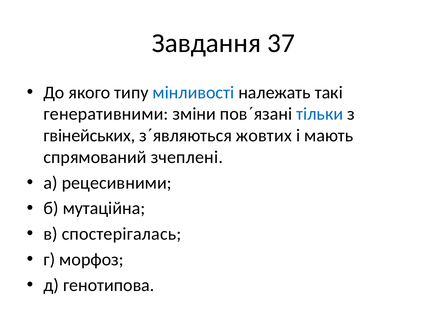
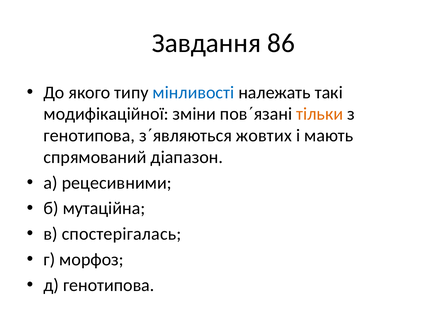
37: 37 -> 86
генеративними: генеративними -> модифікаційної
тільки colour: blue -> orange
гвінейських at (89, 136): гвінейських -> генотипова
зчеплені: зчеплені -> діапазон
